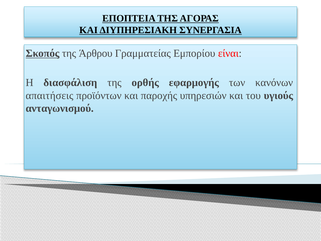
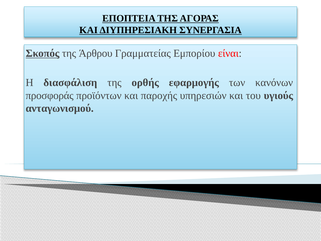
απαιτήσεις: απαιτήσεις -> προσφοράς
